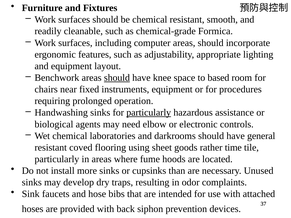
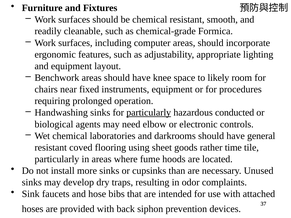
should at (117, 78) underline: present -> none
based: based -> likely
assistance: assistance -> conducted
